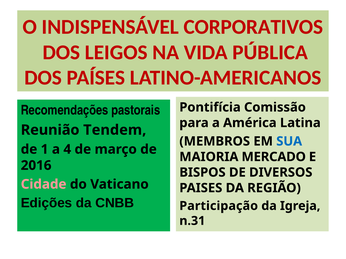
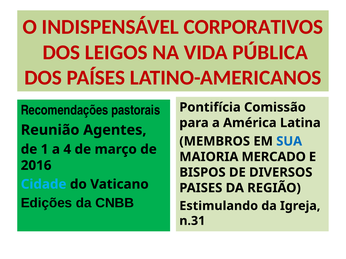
Tendem: Tendem -> Agentes
Cidade colour: pink -> light blue
Participação: Participação -> Estimulando
